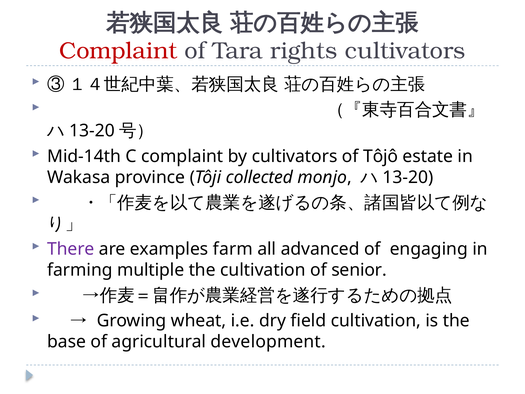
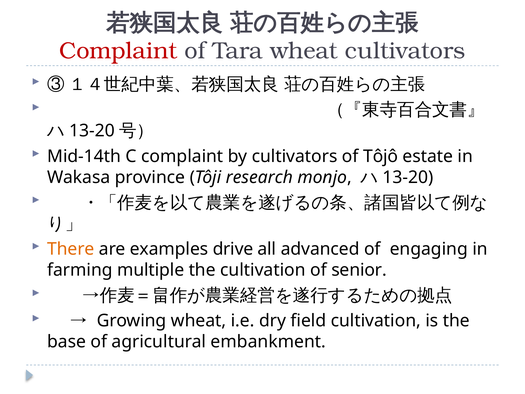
Tara rights: rights -> wheat
collected: collected -> research
There colour: purple -> orange
farm: farm -> drive
development: development -> embankment
